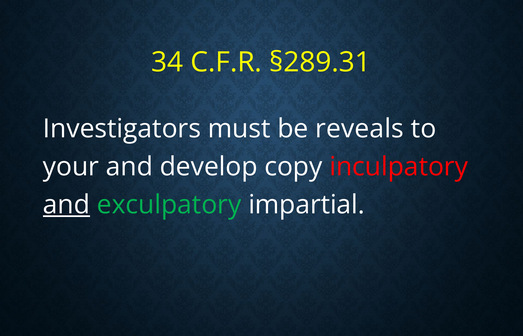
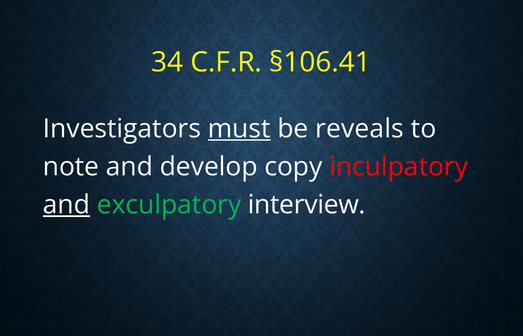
§289.31: §289.31 -> §106.41
must underline: none -> present
your: your -> note
impartial: impartial -> interview
